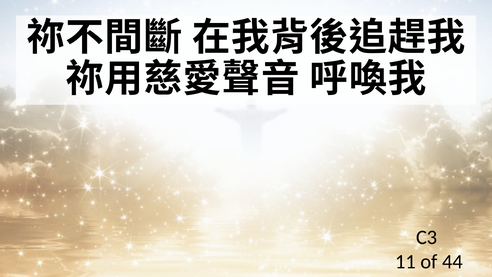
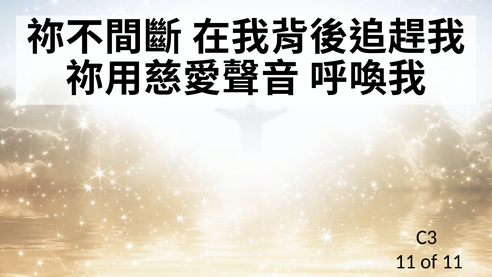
of 44: 44 -> 11
